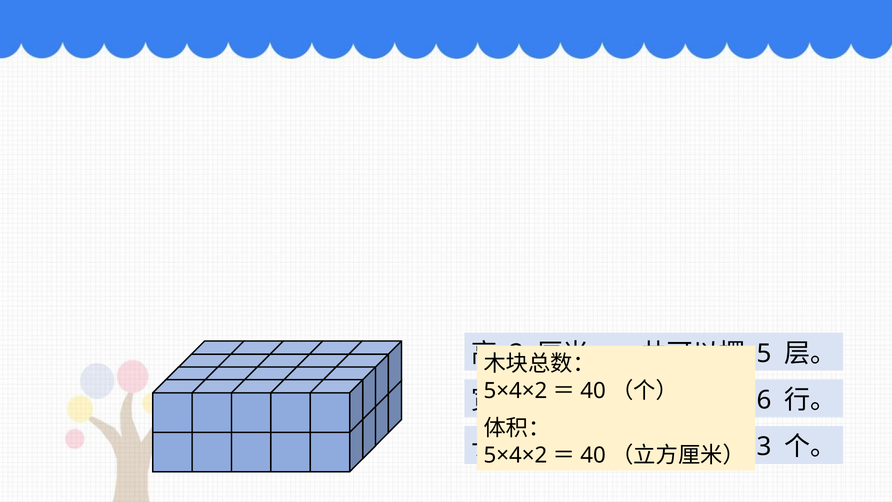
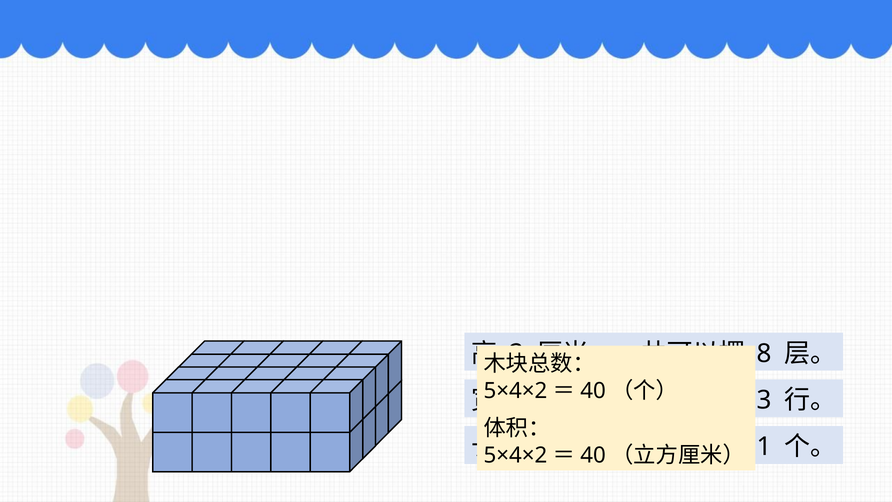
5 at (764, 353): 5 -> 8
6: 6 -> 3
3: 3 -> 1
